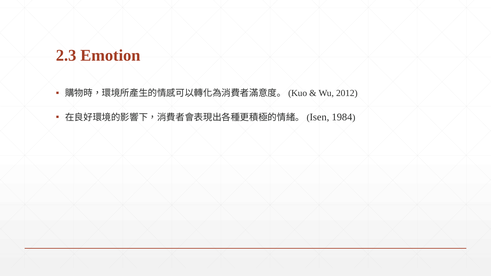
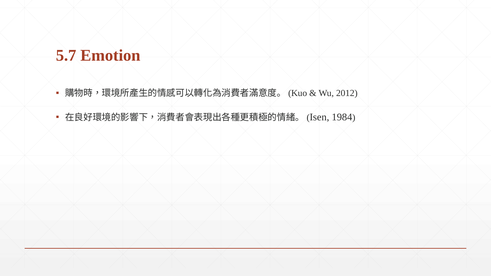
2.3: 2.3 -> 5.7
